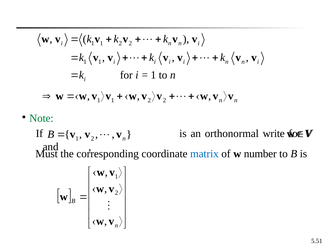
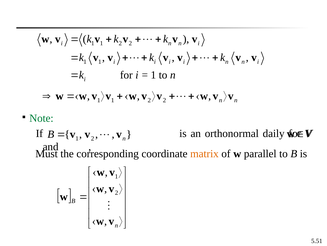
write: write -> daily
matrix colour: blue -> orange
number: number -> parallel
